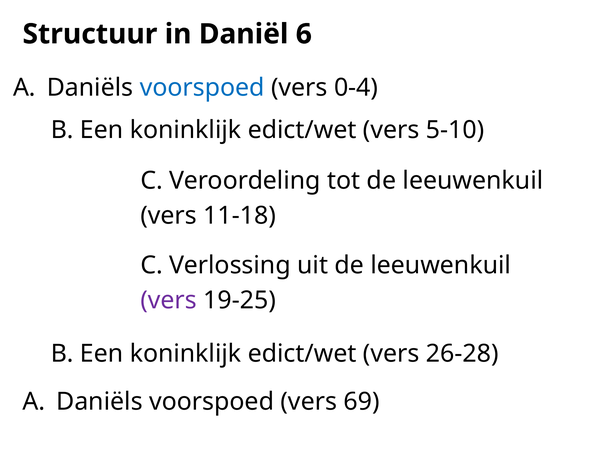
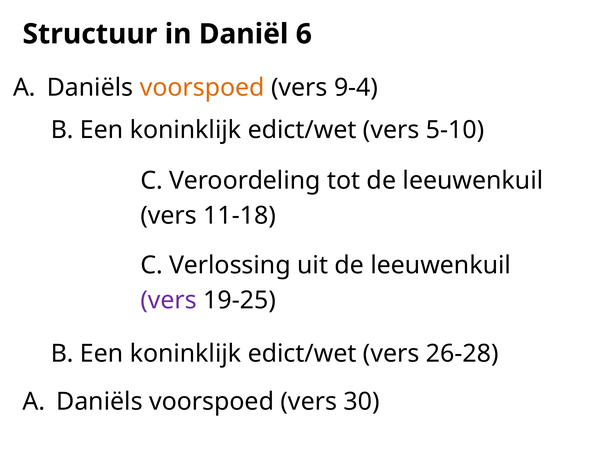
voorspoed at (202, 88) colour: blue -> orange
0-4: 0-4 -> 9-4
69: 69 -> 30
